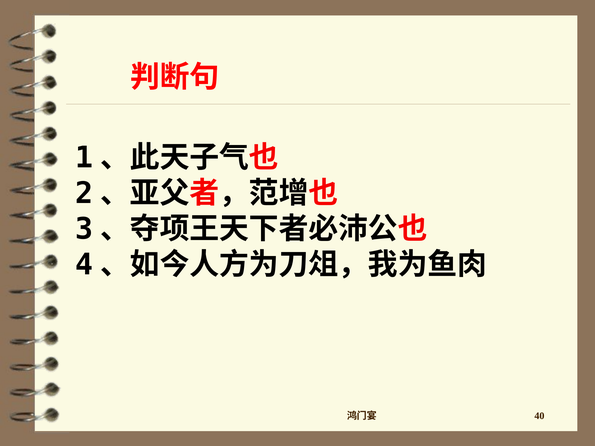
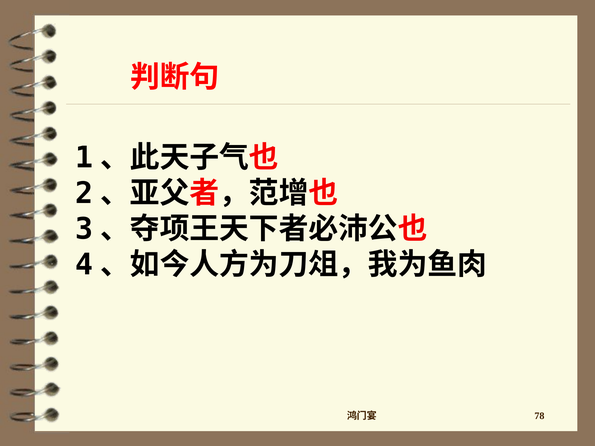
40: 40 -> 78
